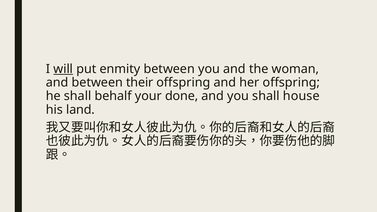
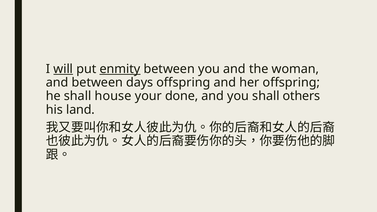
enmity underline: none -> present
their: their -> days
behalf: behalf -> house
house: house -> others
